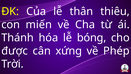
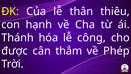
miến: miến -> hạnh
bóng: bóng -> công
xứng: xứng -> thắm
